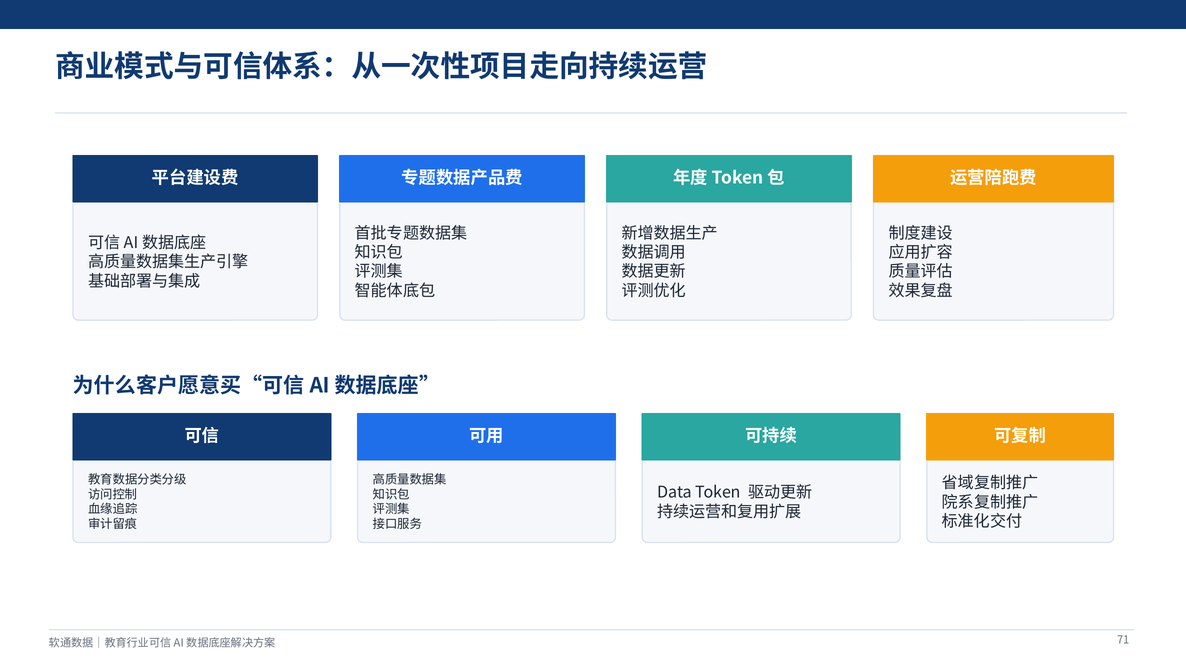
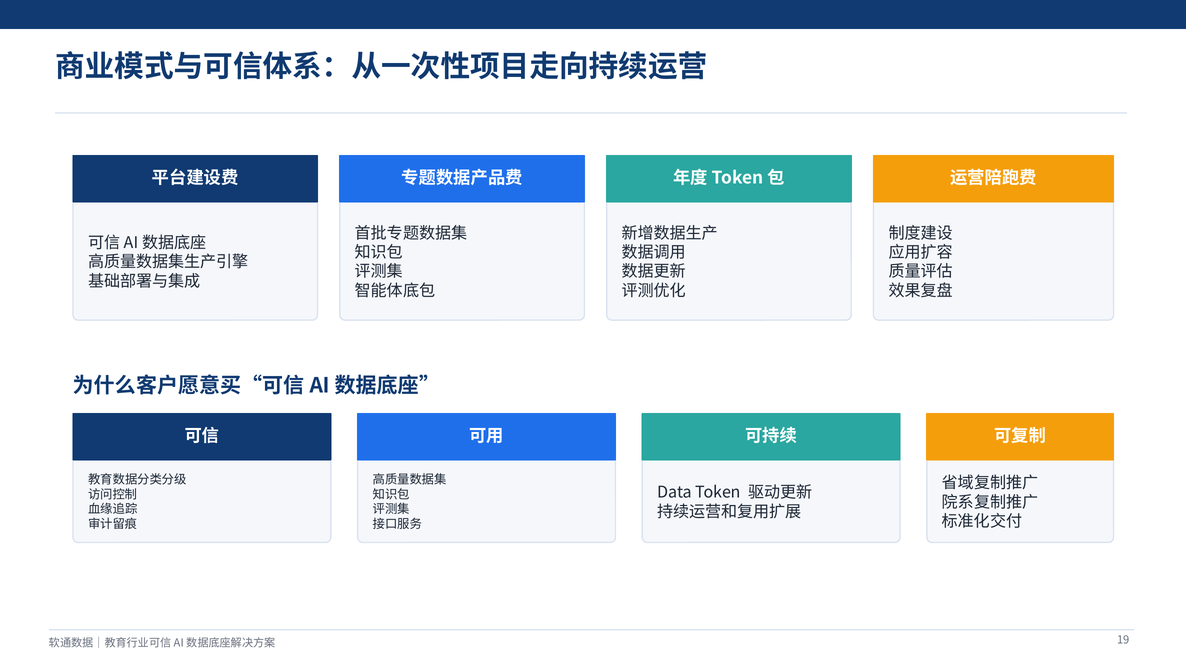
71: 71 -> 19
